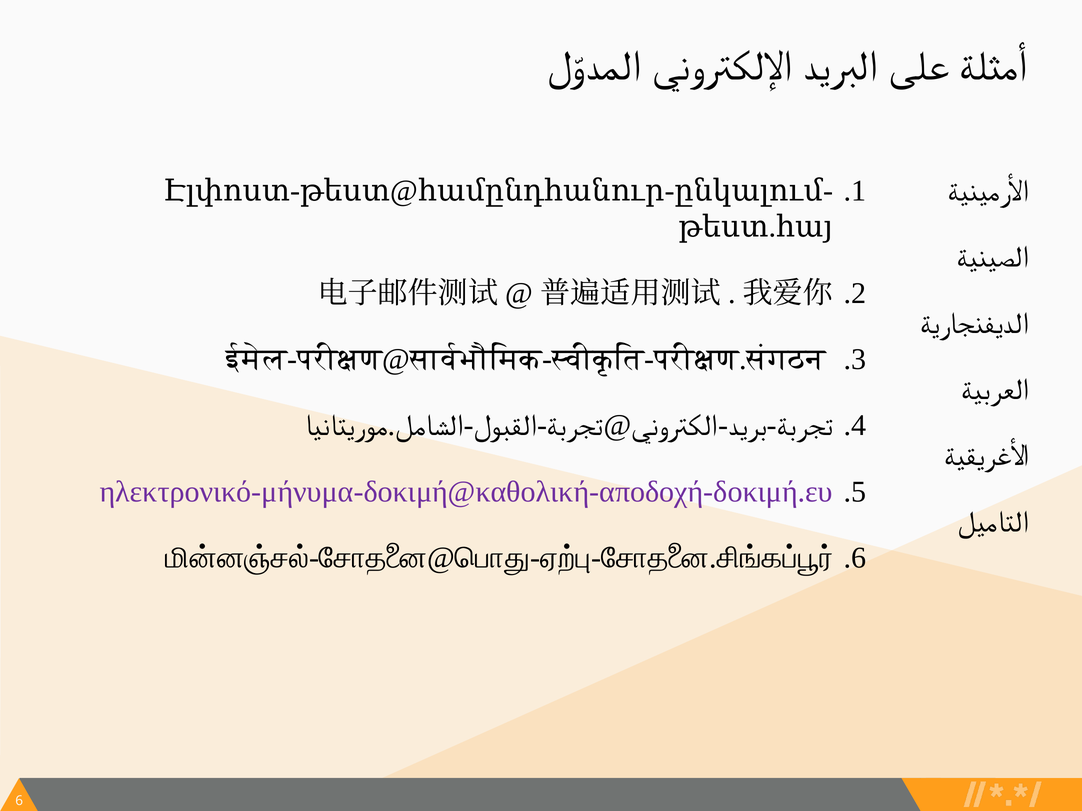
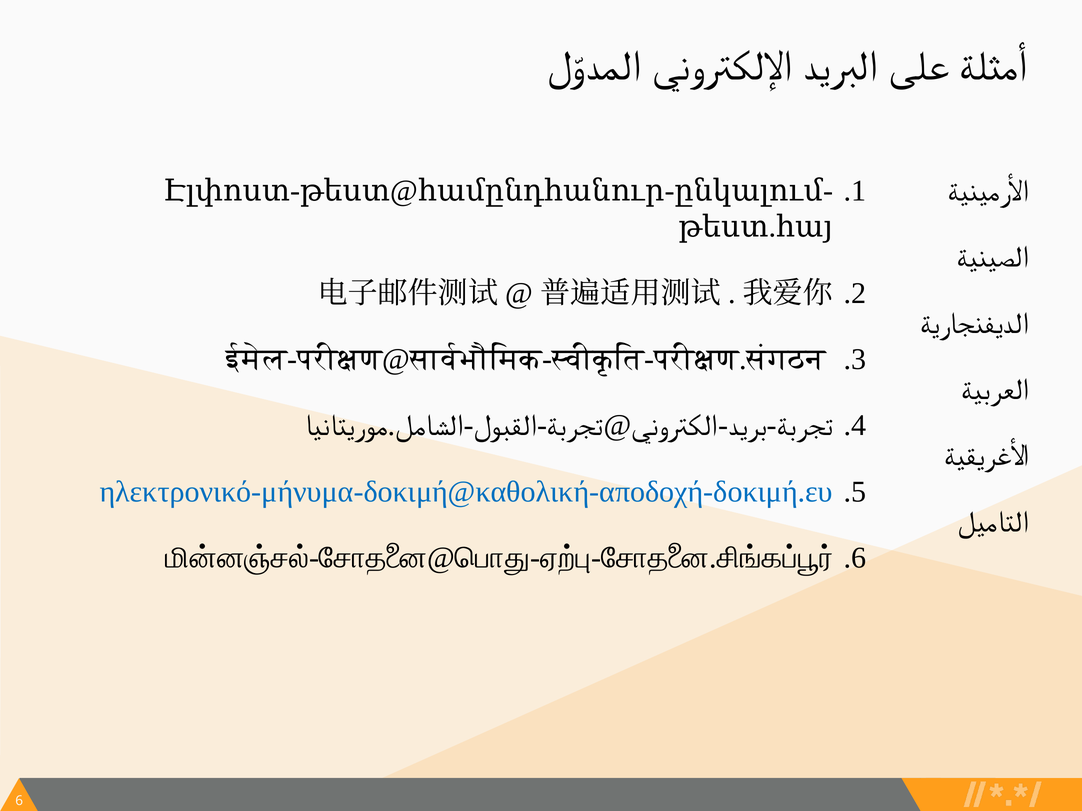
ηλεκτρονικό-μήνυμα-δοκιμή@καθολική-αποδοχή-δοκιμή.ευ colour: purple -> blue
